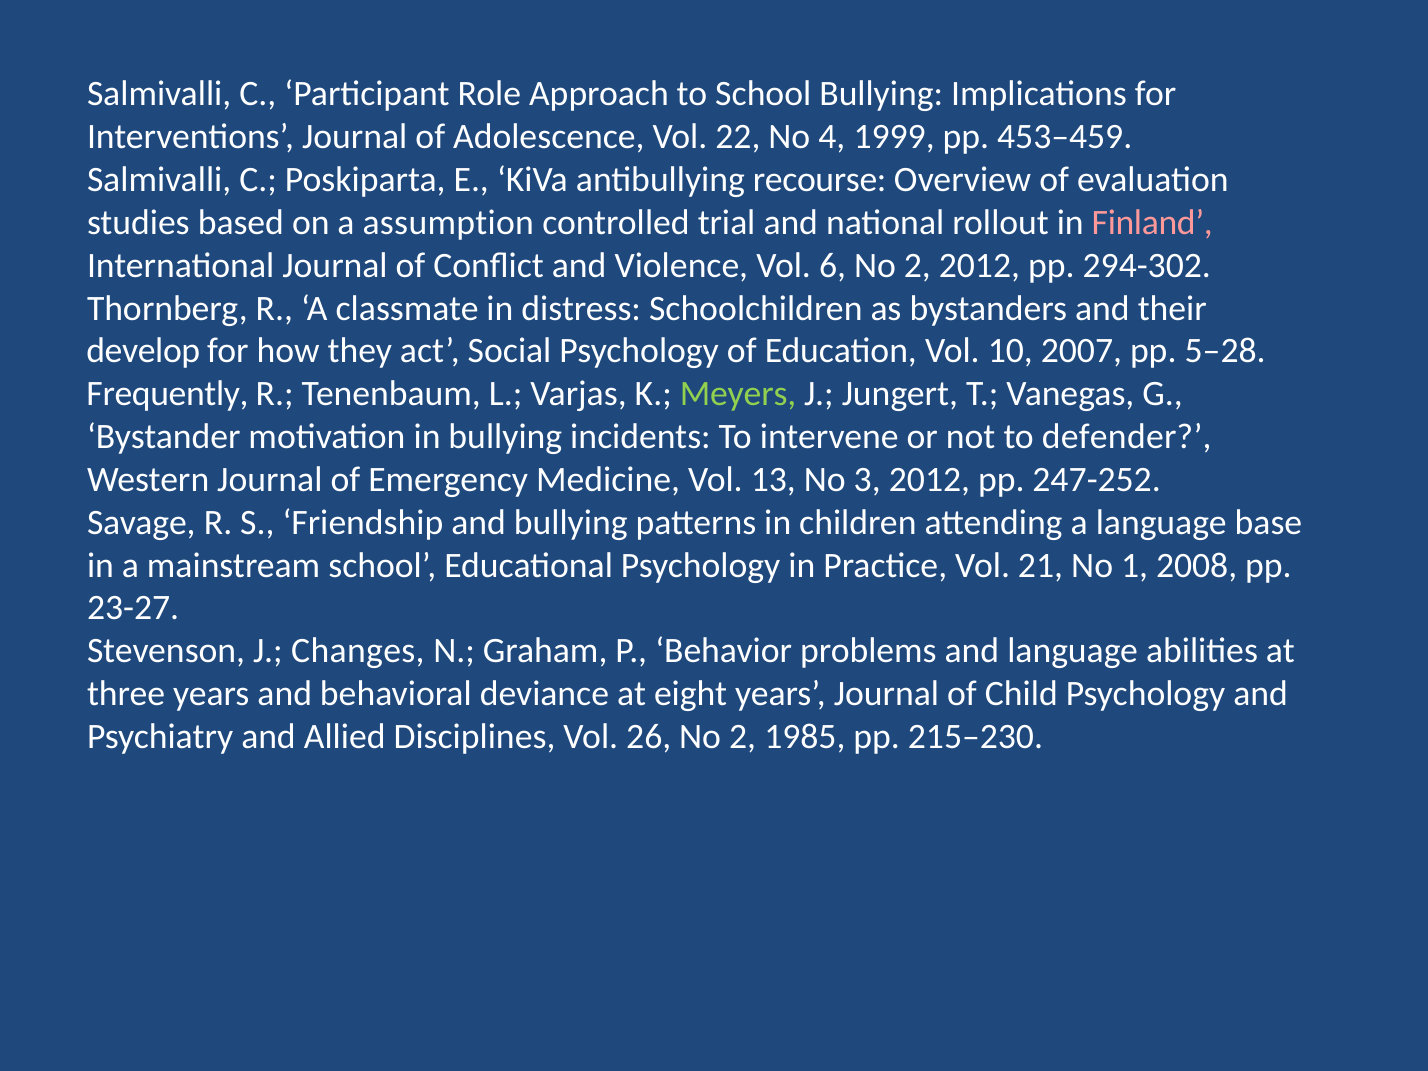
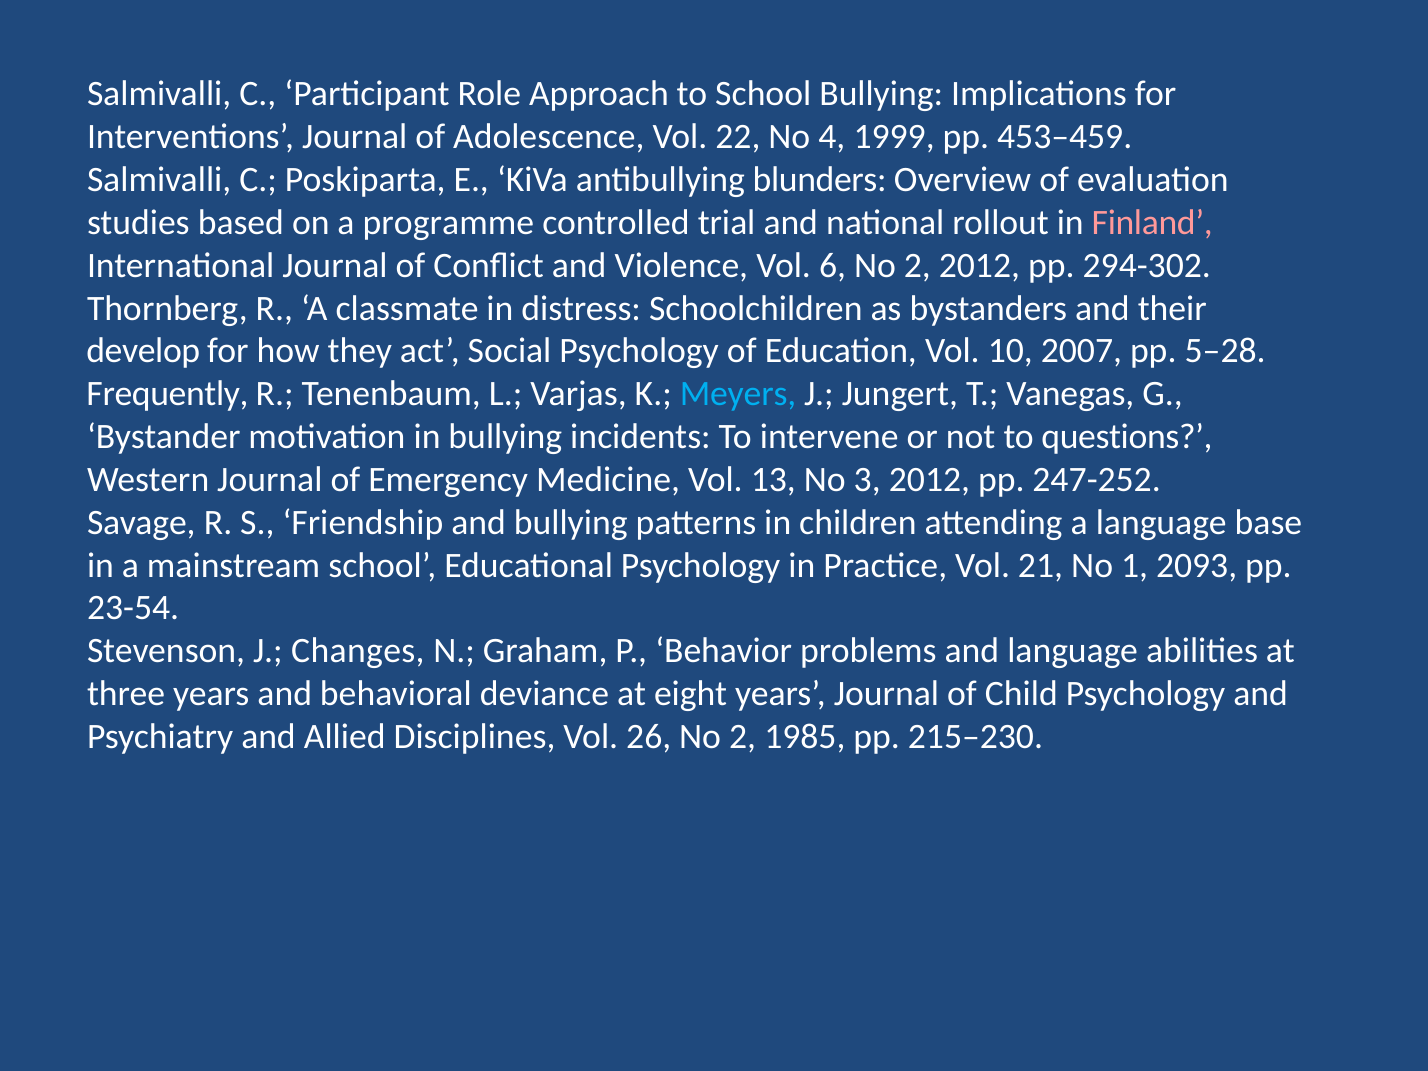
recourse: recourse -> blunders
assumption: assumption -> programme
Meyers colour: light green -> light blue
defender: defender -> questions
2008: 2008 -> 2093
23-27: 23-27 -> 23-54
